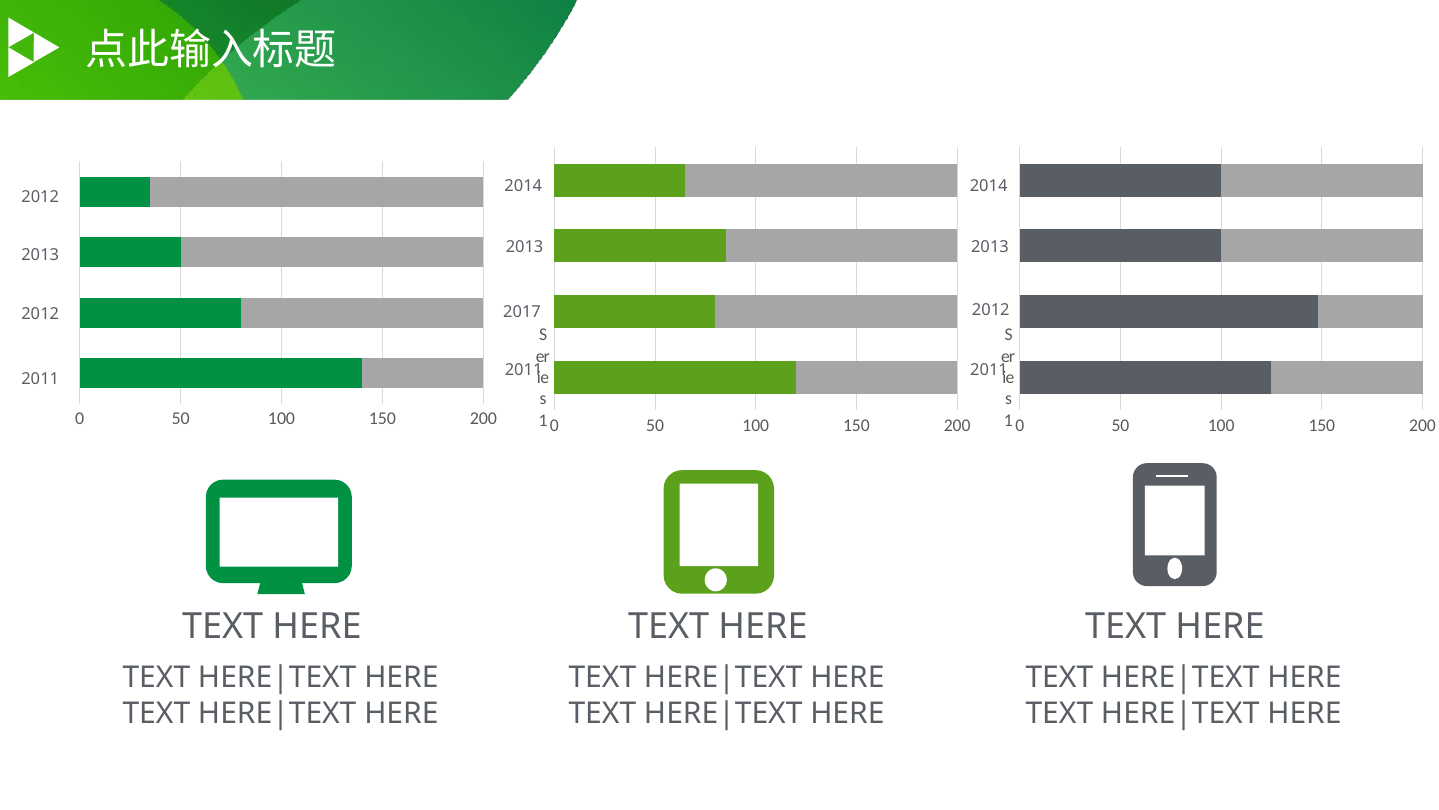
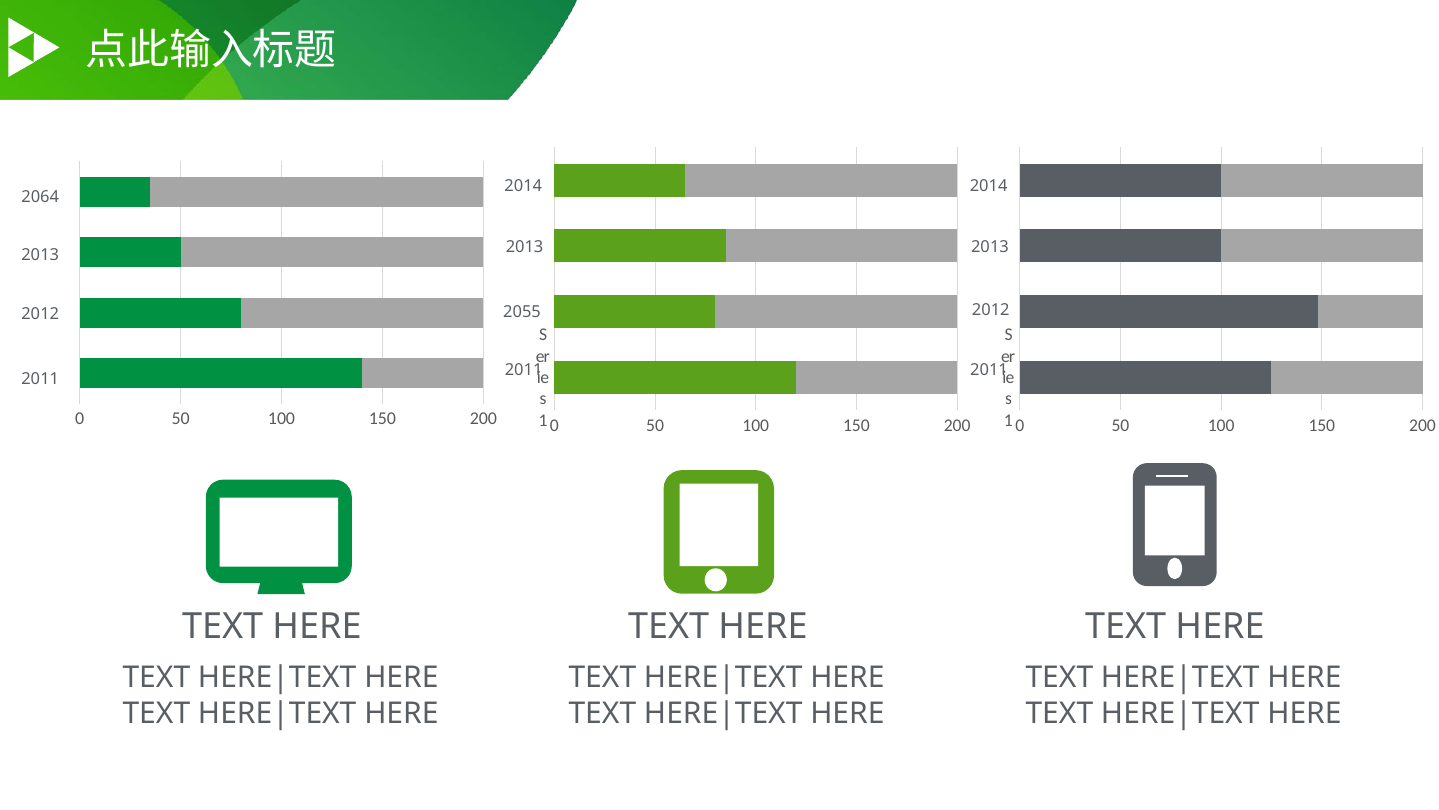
2012 at (40, 197): 2012 -> 2064
2017: 2017 -> 2055
